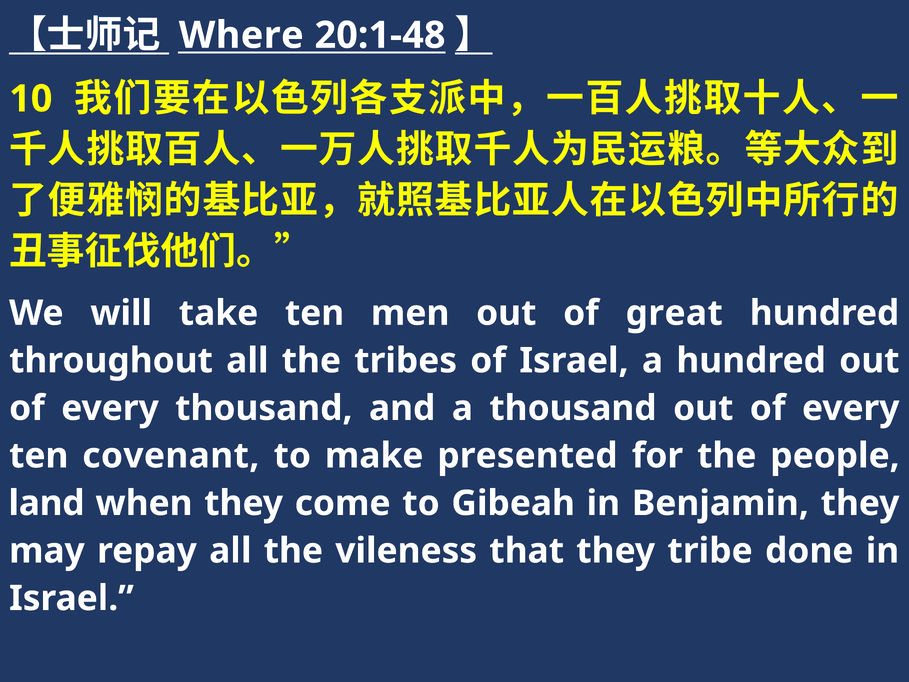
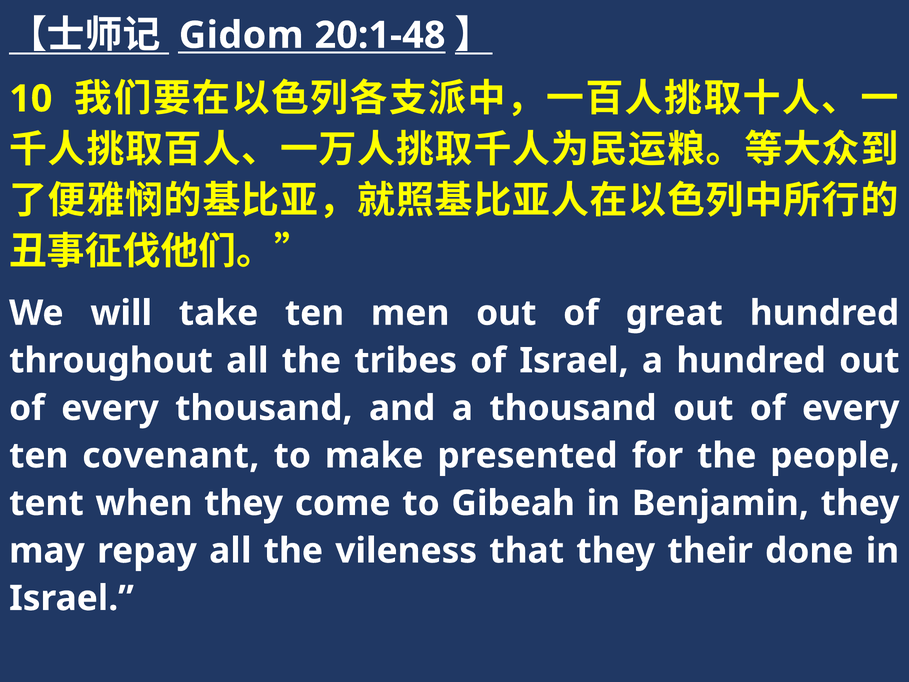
Where: Where -> Gidom
land: land -> tent
tribe: tribe -> their
